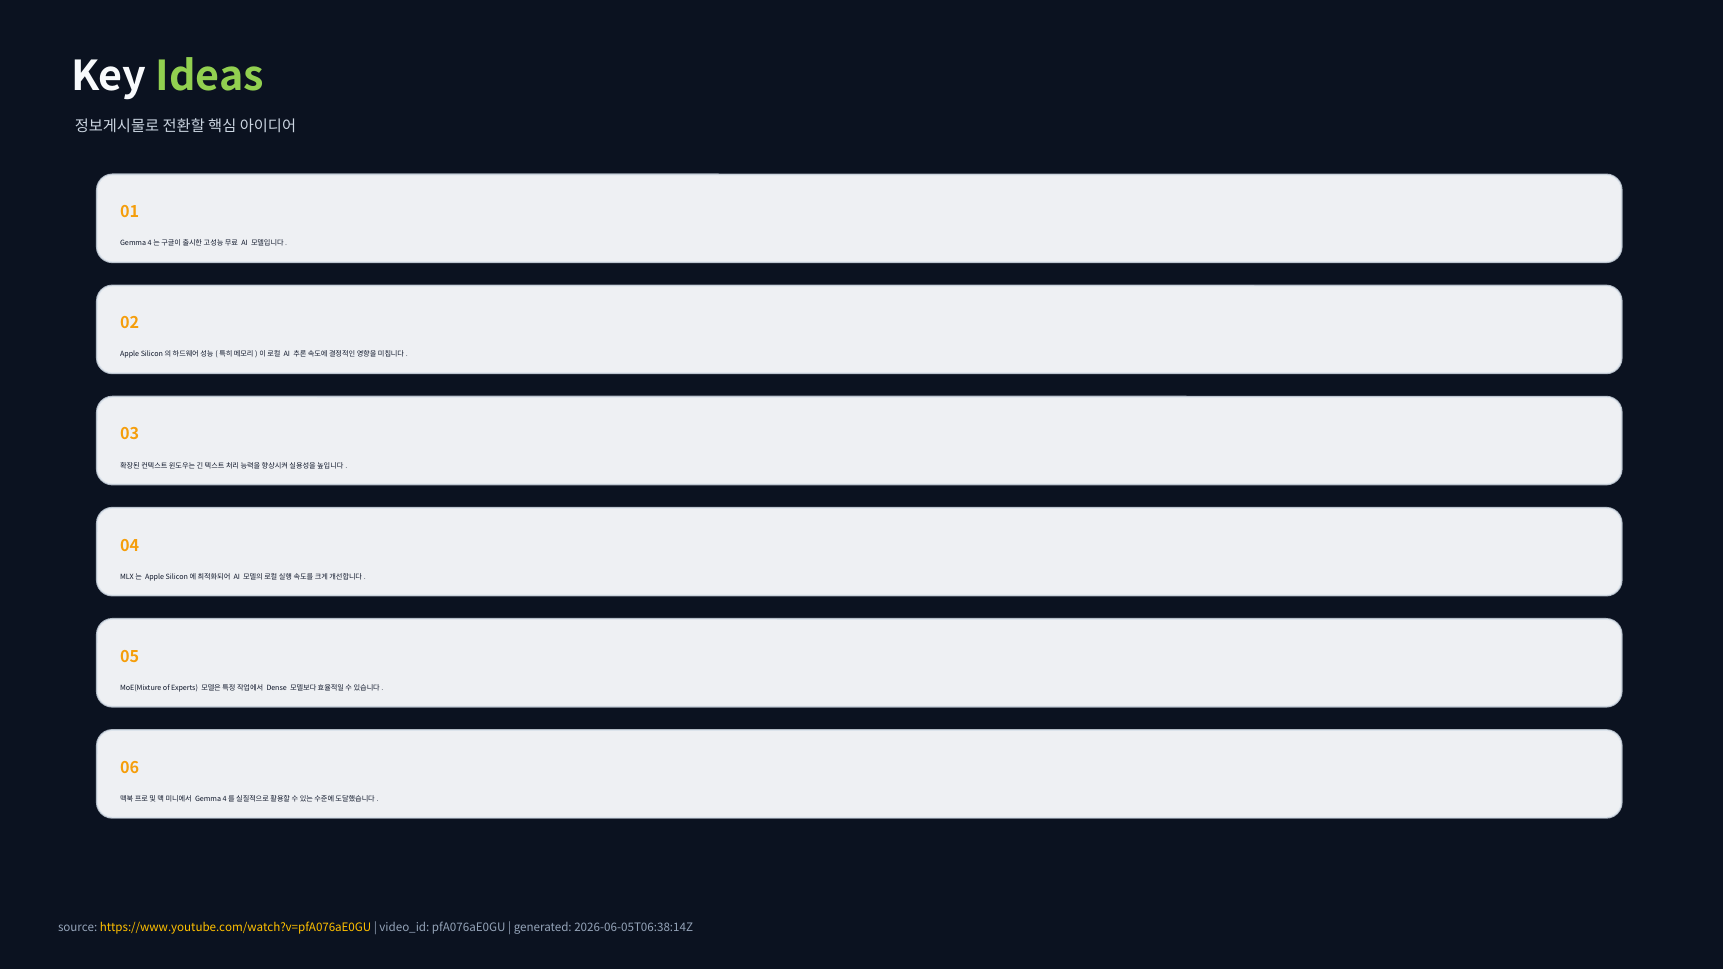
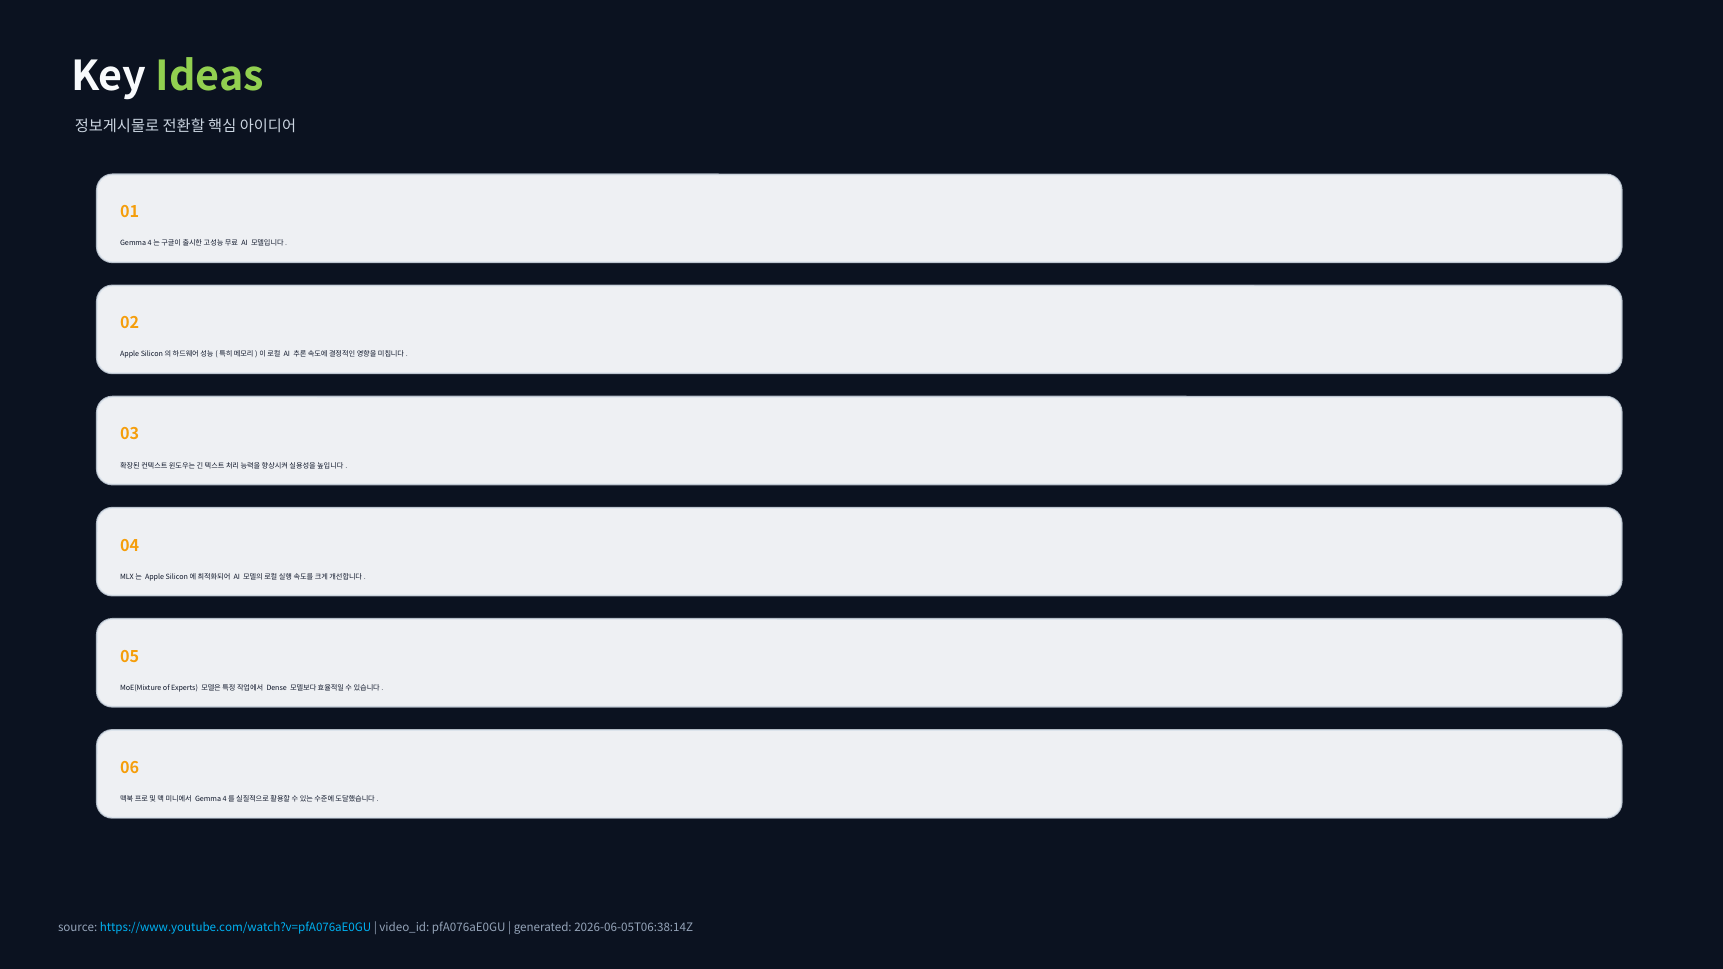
https://www.youtube.com/watch?v=pfA076aE0GU colour: yellow -> light blue
